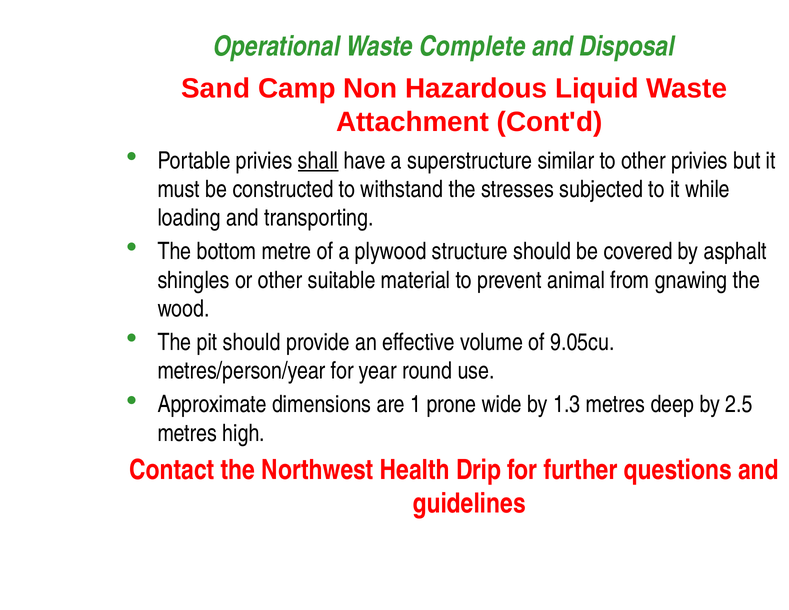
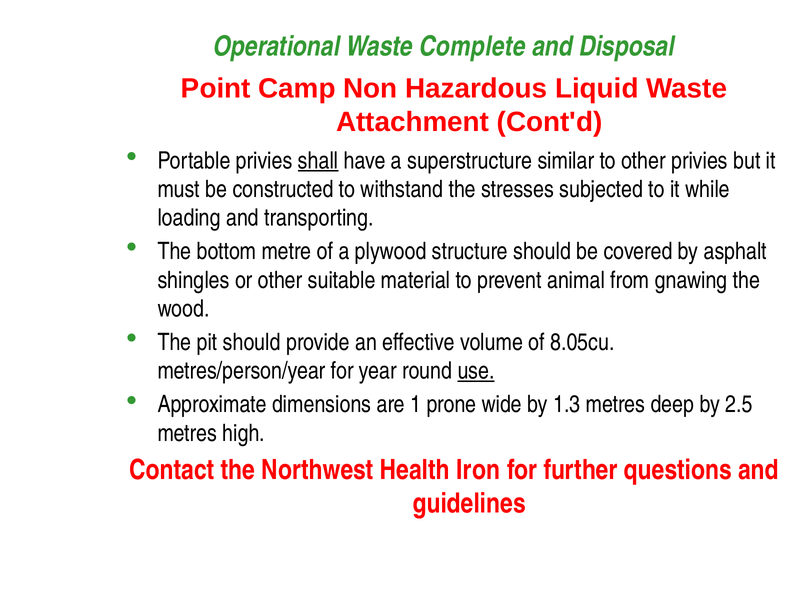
Sand: Sand -> Point
9.05cu: 9.05cu -> 8.05cu
use underline: none -> present
Drip: Drip -> Iron
